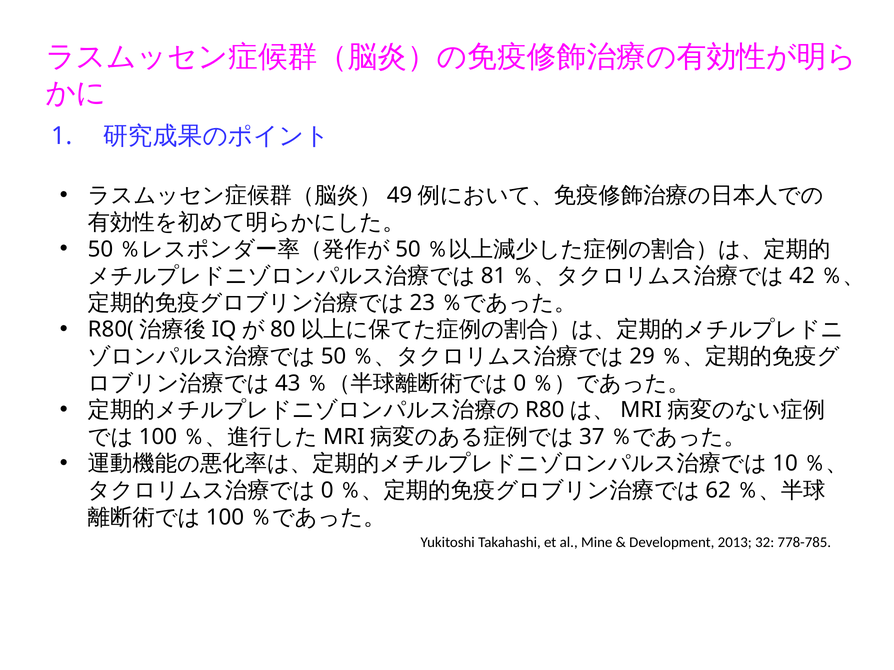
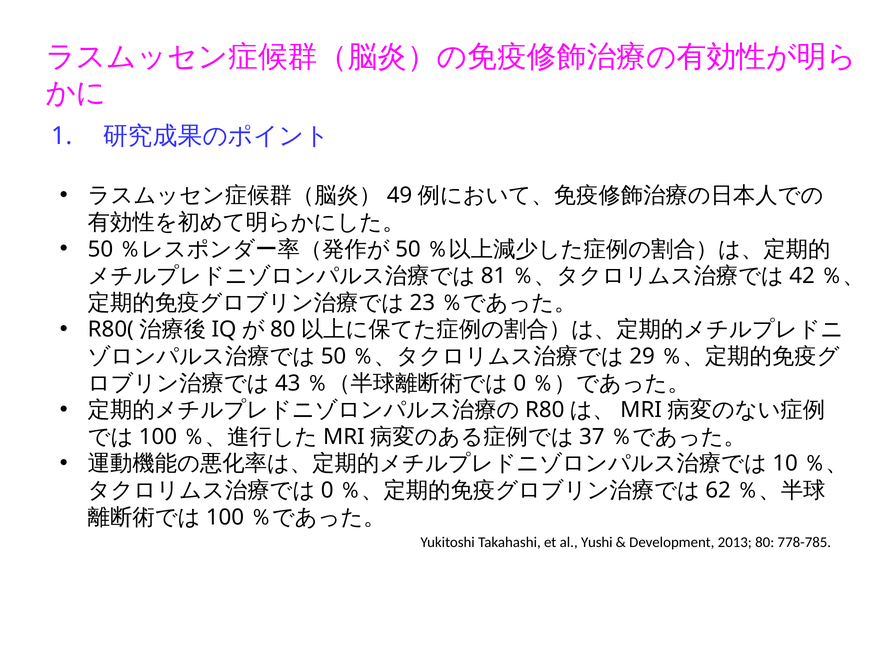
Mine: Mine -> Yushi
32: 32 -> 80
